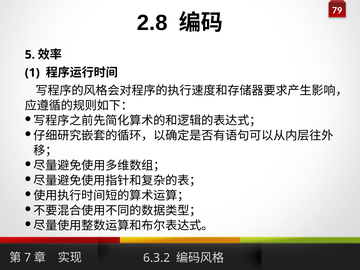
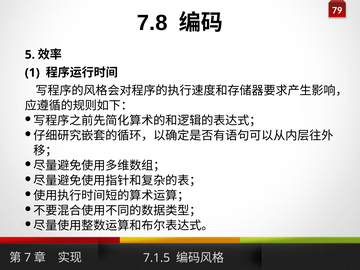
2.8: 2.8 -> 7.8
6.3.2: 6.3.2 -> 7.1.5
